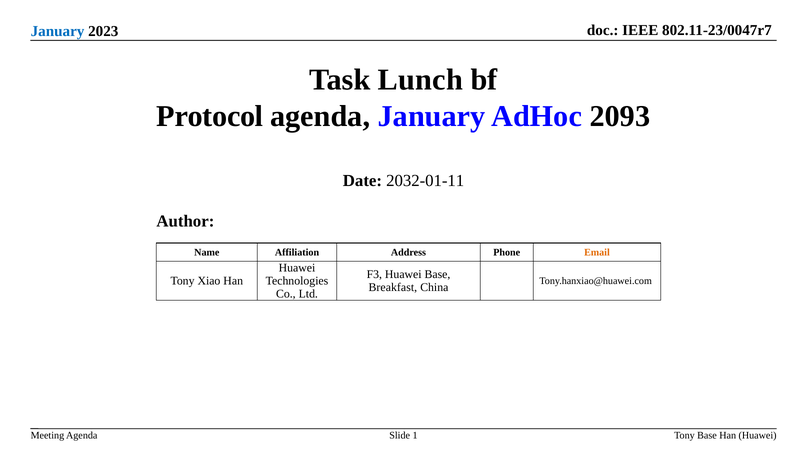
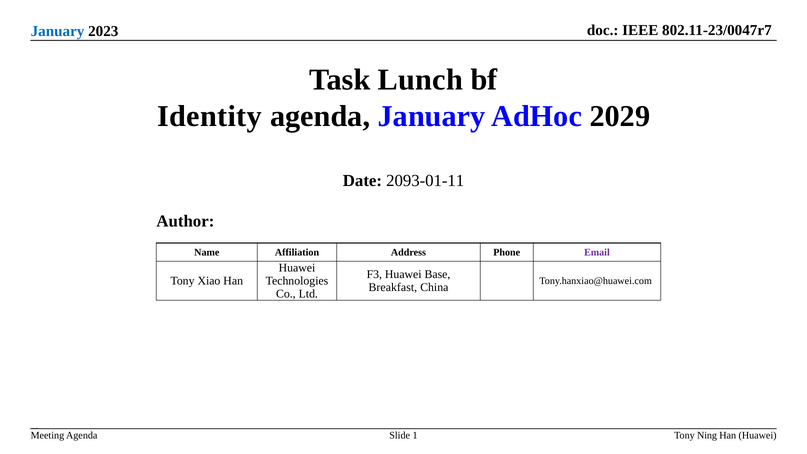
Protocol: Protocol -> Identity
2093: 2093 -> 2029
2032-01-11: 2032-01-11 -> 2093-01-11
Email colour: orange -> purple
Tony Base: Base -> Ning
